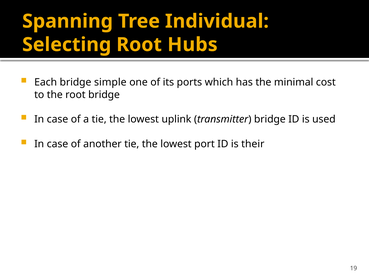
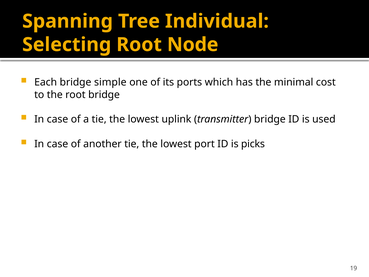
Hubs: Hubs -> Node
their: their -> picks
